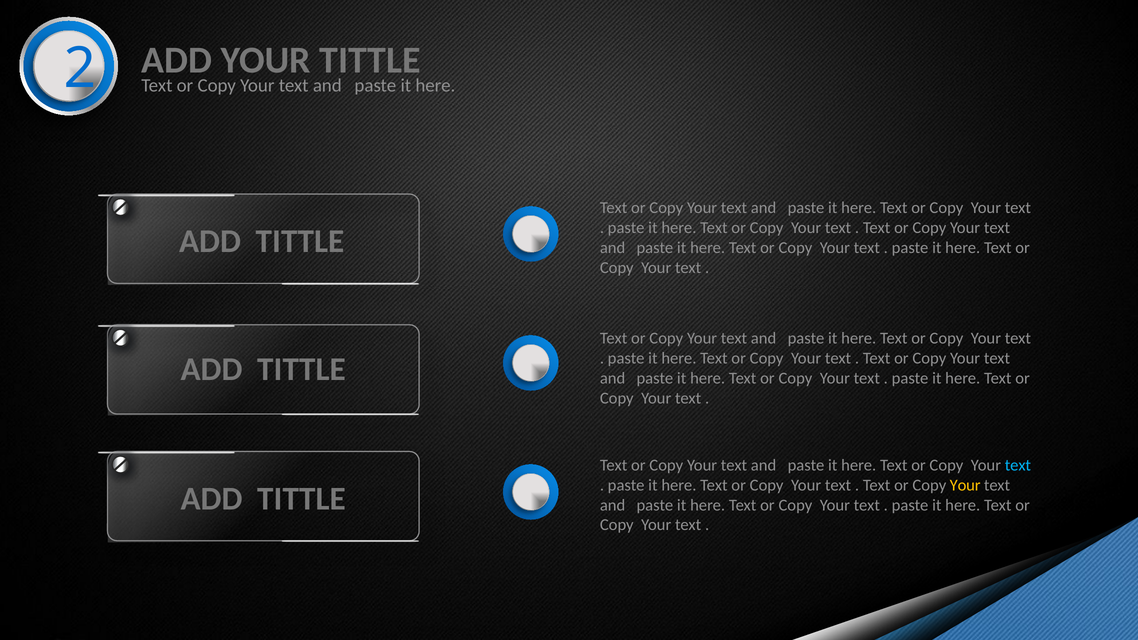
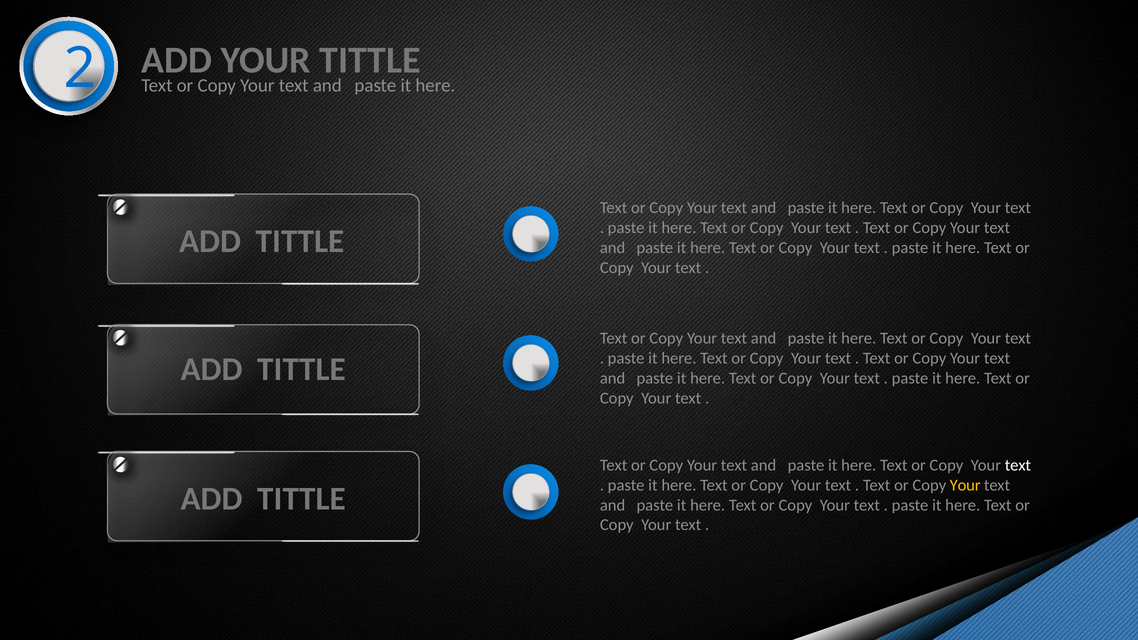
text at (1018, 465) colour: light blue -> white
